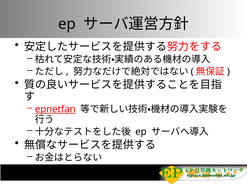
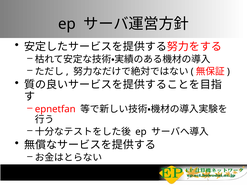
epnetfan underline: present -> none
